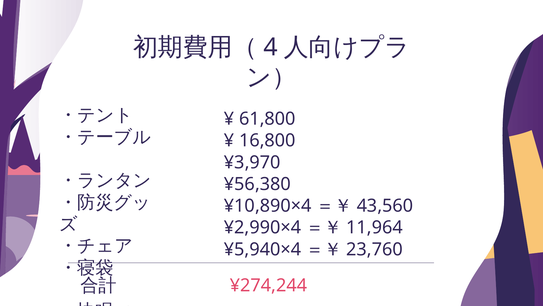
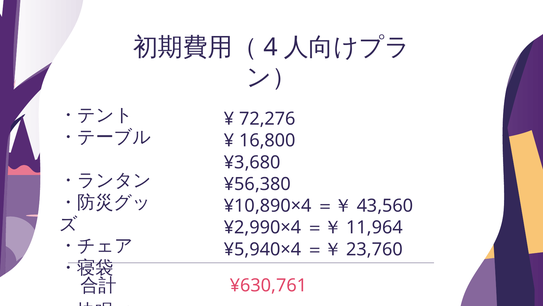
61,800: 61,800 -> 72,276
¥3,970: ¥3,970 -> ¥3,680
¥274,244: ¥274,244 -> ¥630,761
